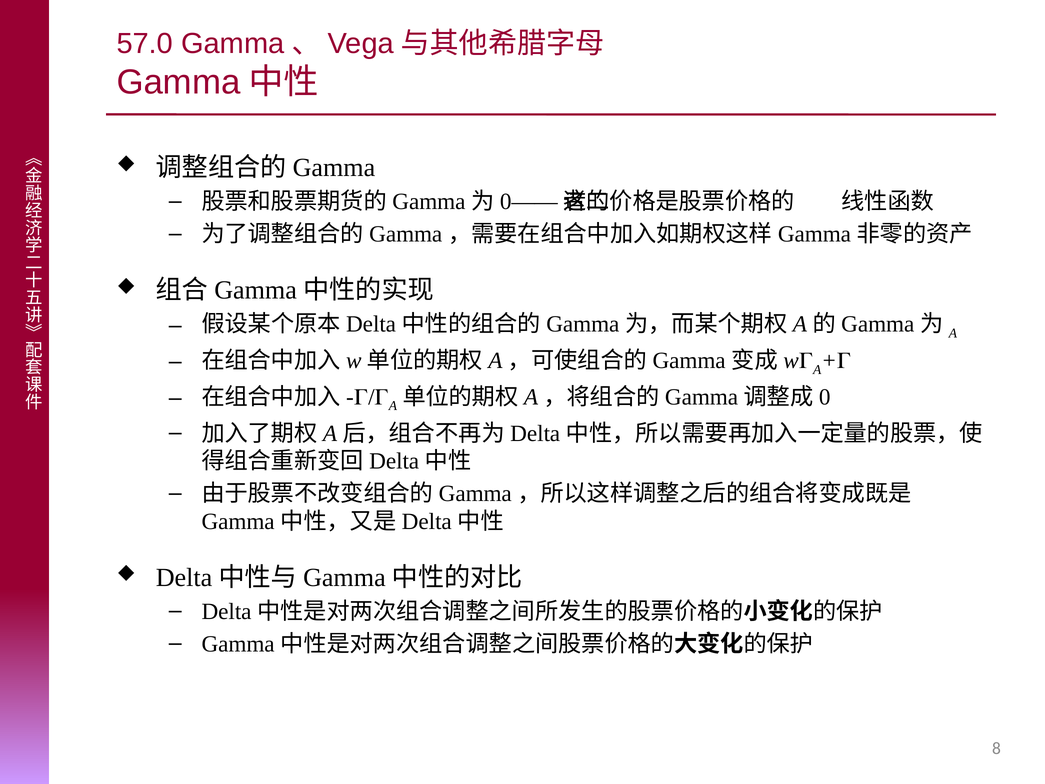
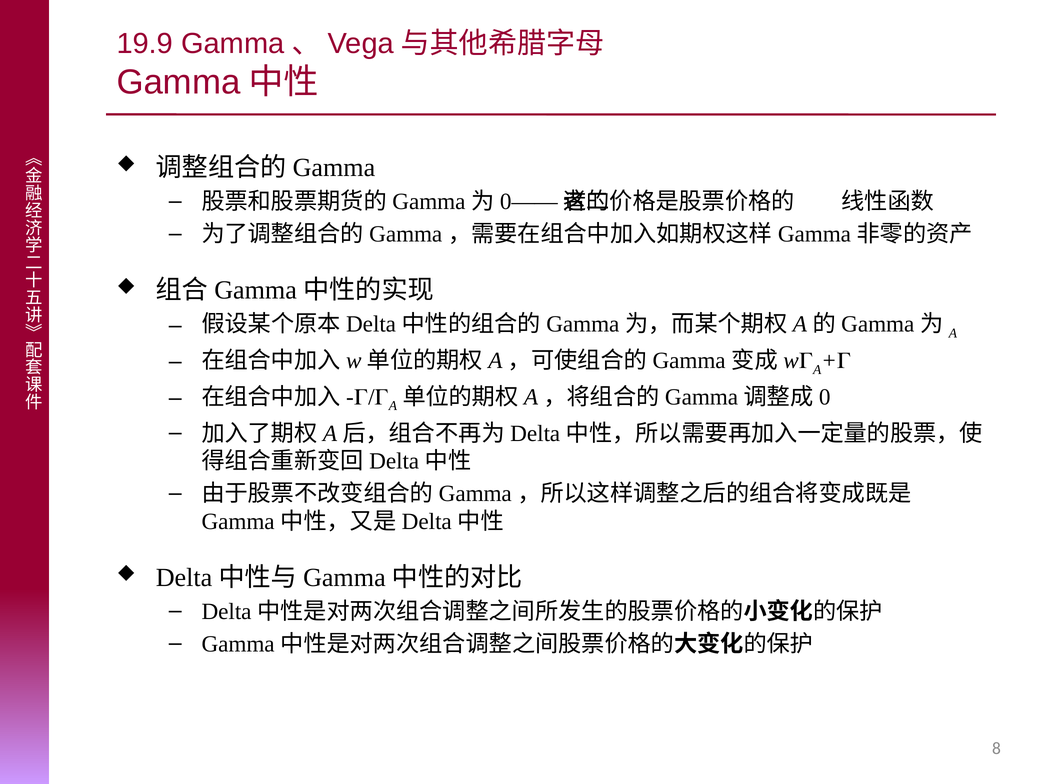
57.0: 57.0 -> 19.9
